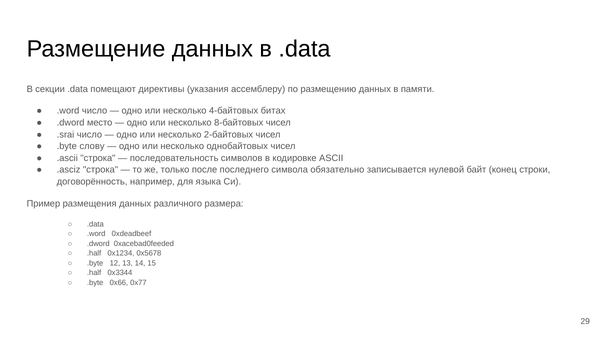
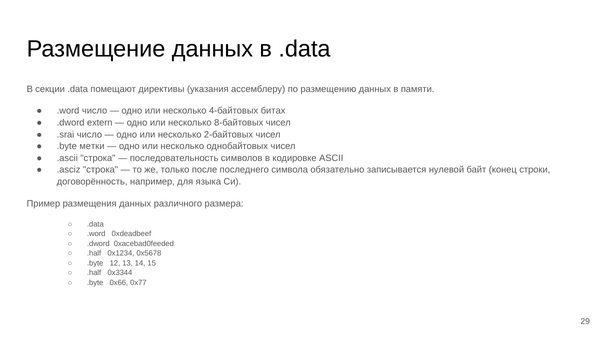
место: место -> extern
слову: слову -> метки
